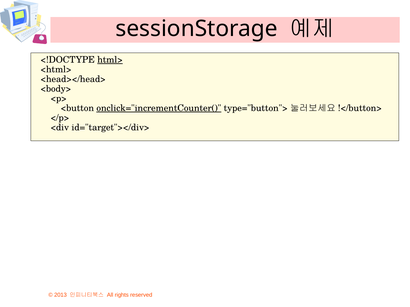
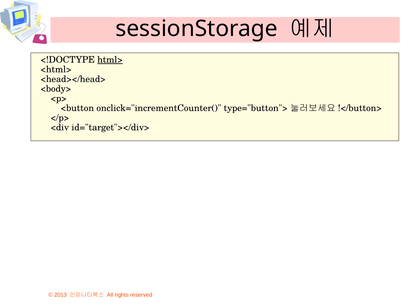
onclick="incrementCounter( underline: present -> none
